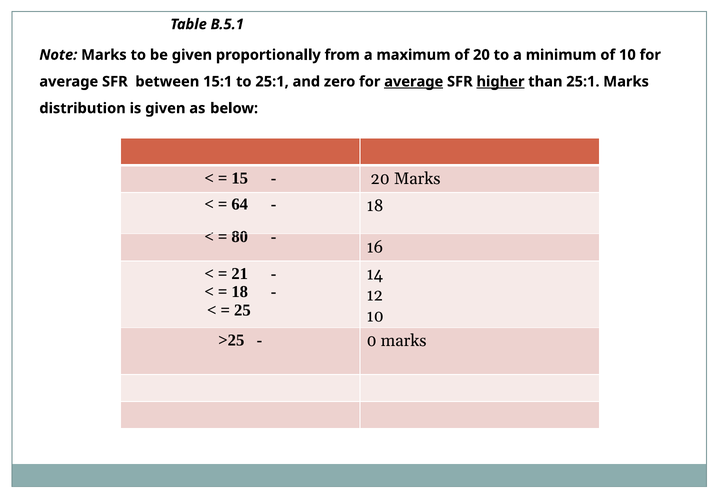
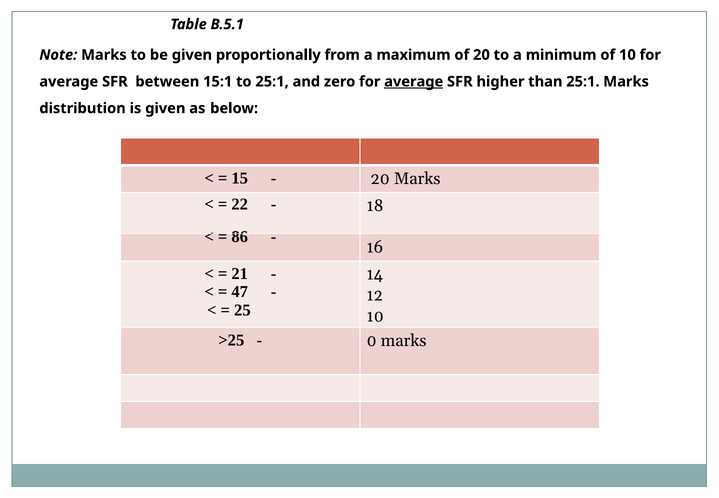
higher underline: present -> none
64: 64 -> 22
80: 80 -> 86
18 at (240, 292): 18 -> 47
